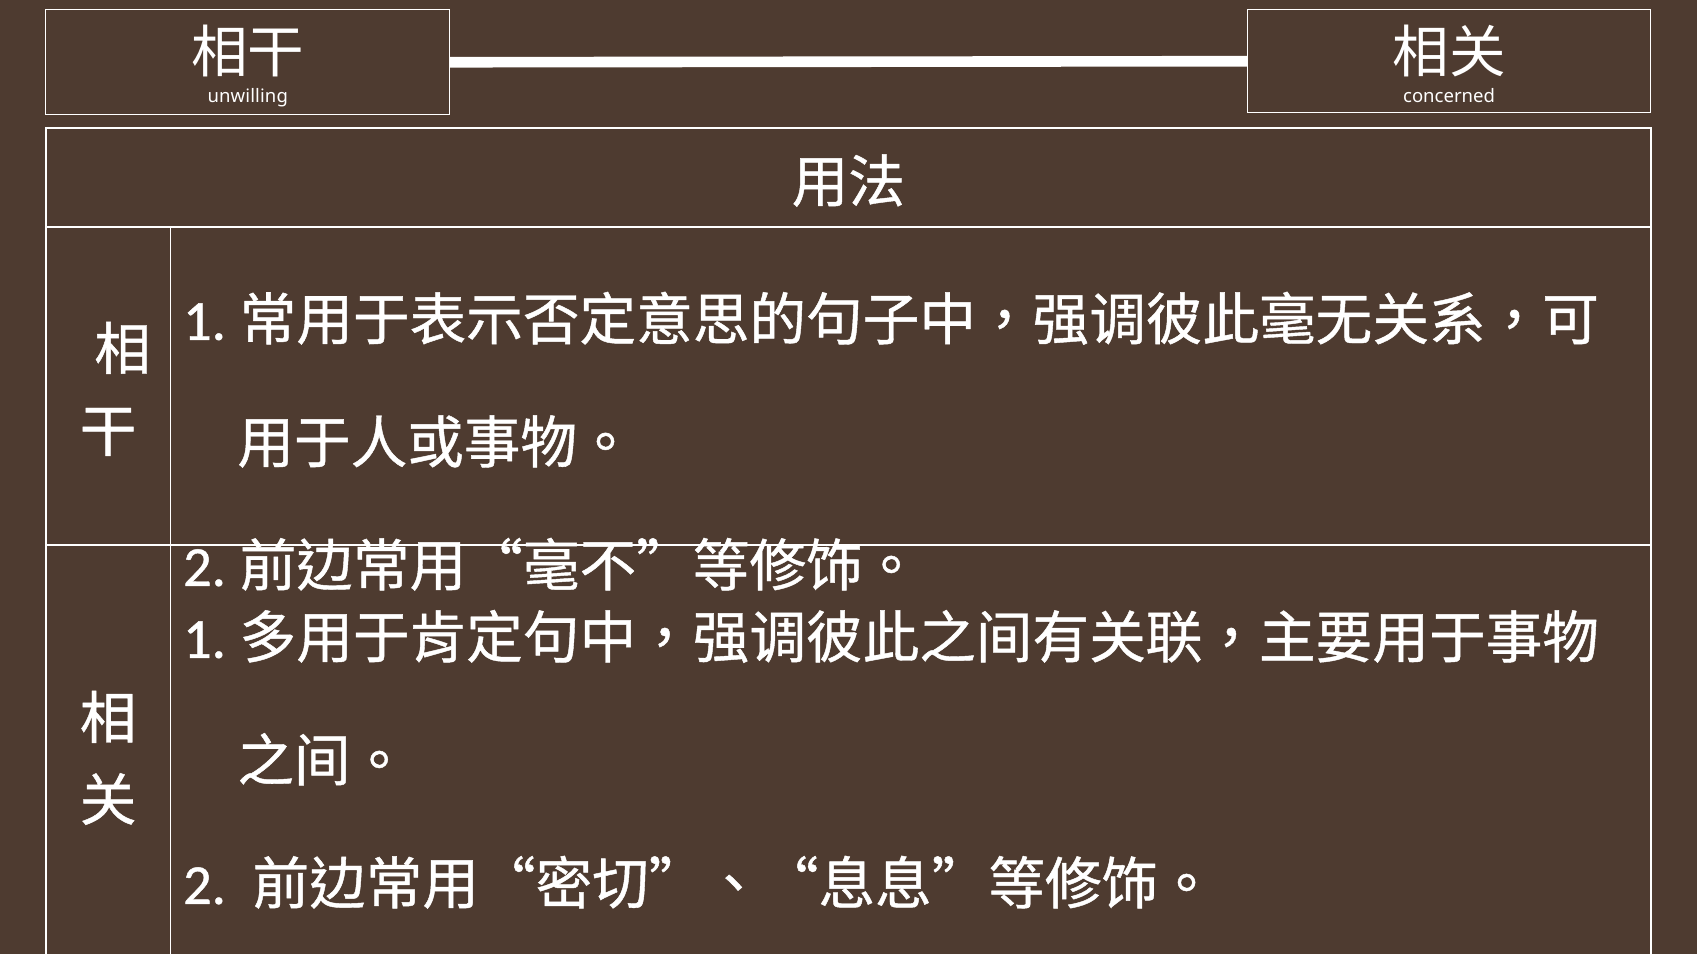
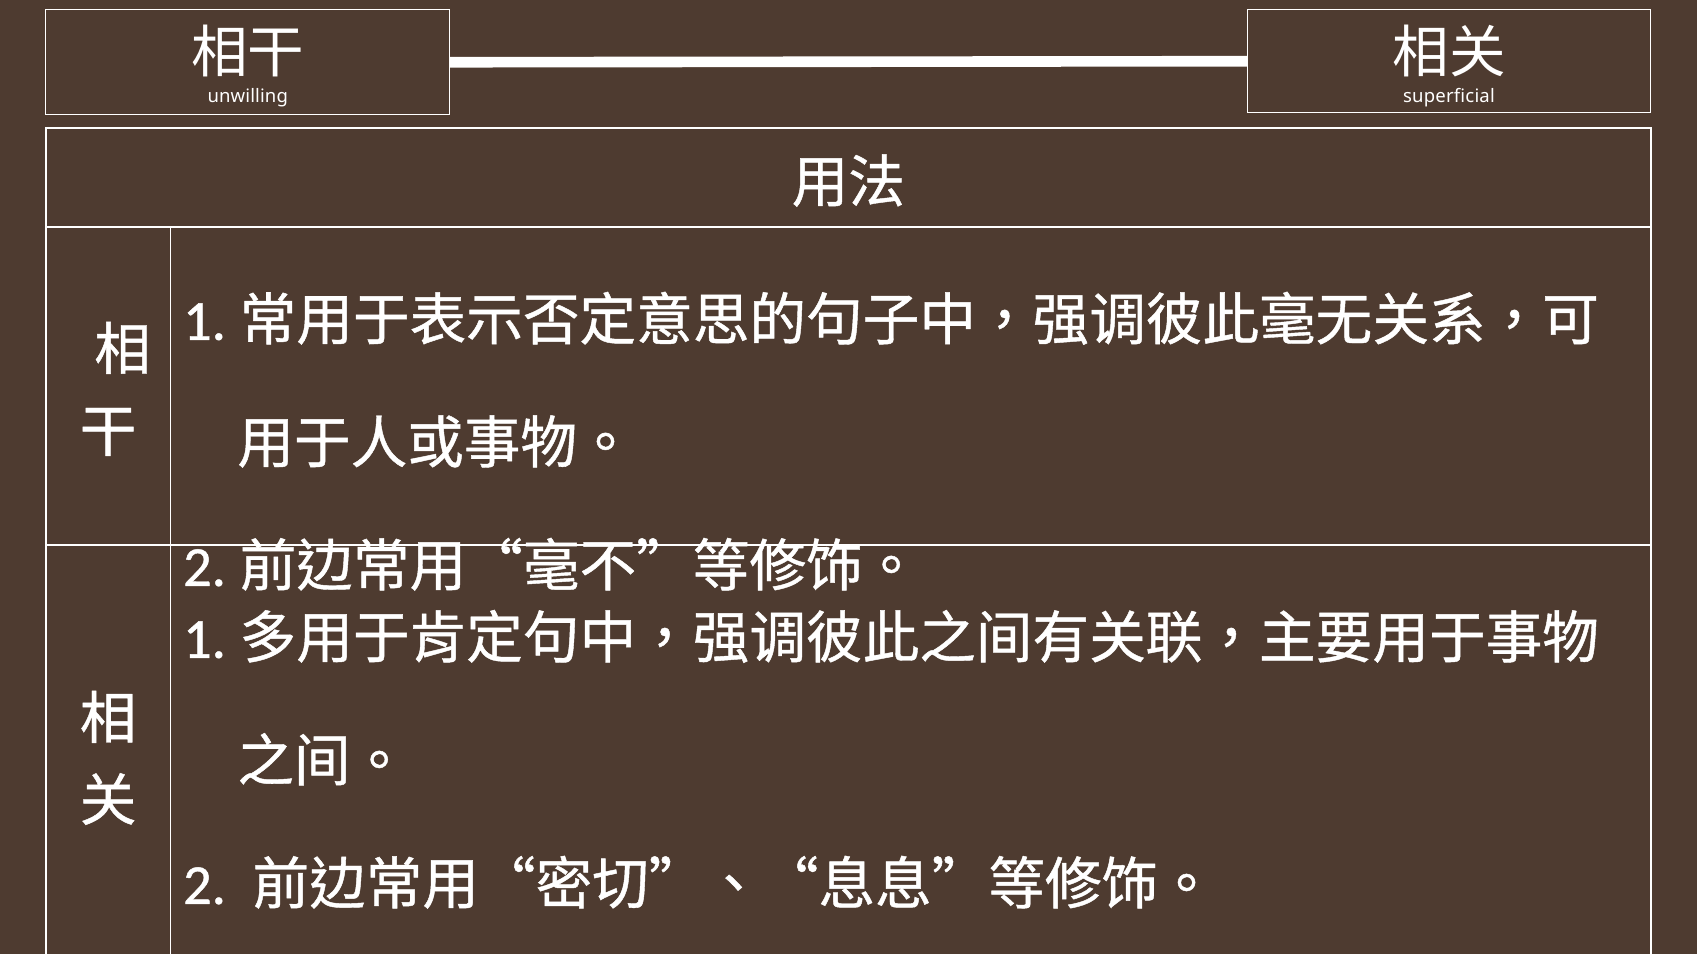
concerned: concerned -> superficial
